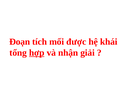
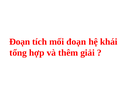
mối được: được -> đoạn
hợp underline: present -> none
nhận: nhận -> thêm
